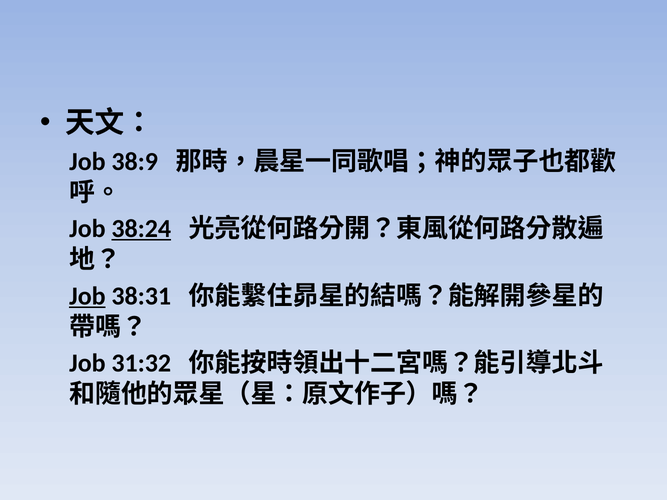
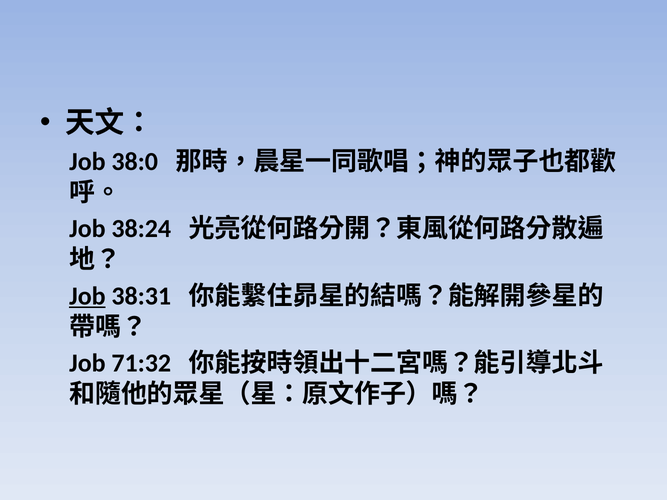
38:9: 38:9 -> 38:0
38:24 underline: present -> none
31:32: 31:32 -> 71:32
